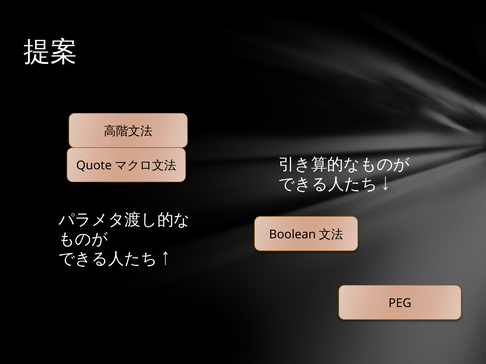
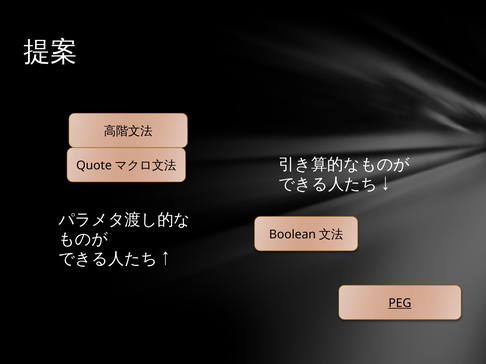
PEG underline: none -> present
